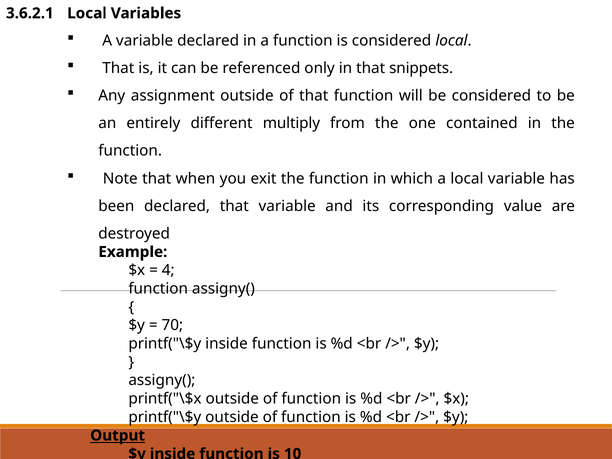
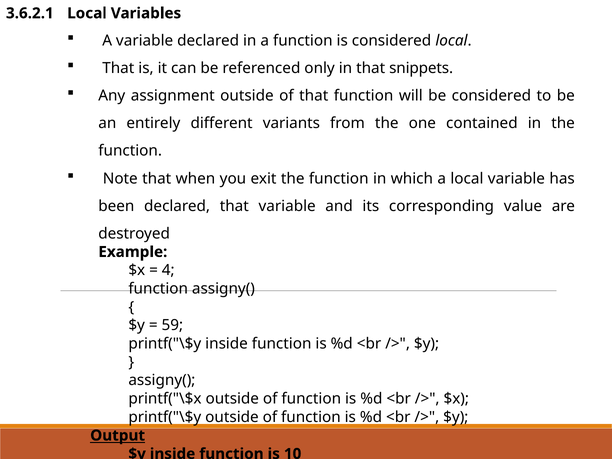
multiply: multiply -> variants
70: 70 -> 59
